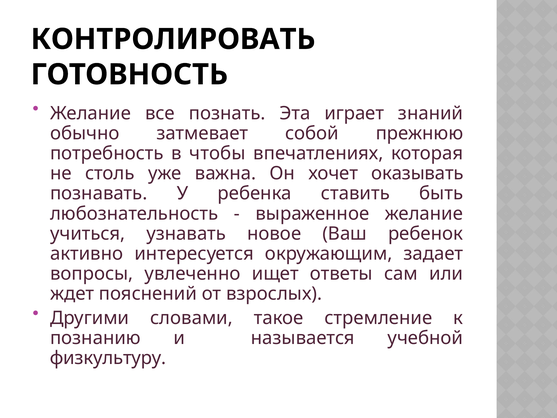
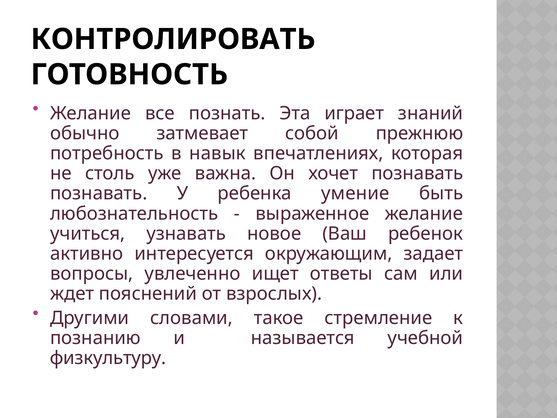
чтобы: чтобы -> навык
хочет оказывать: оказывать -> познавать
ставить: ставить -> умение
